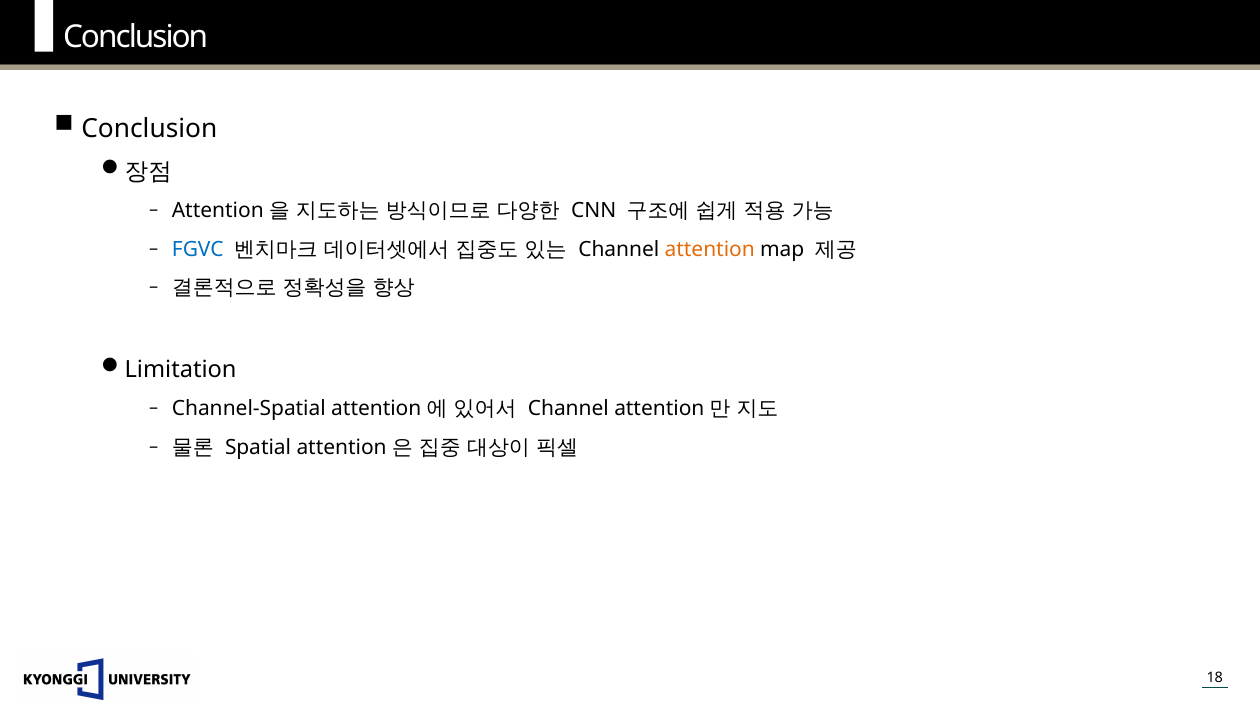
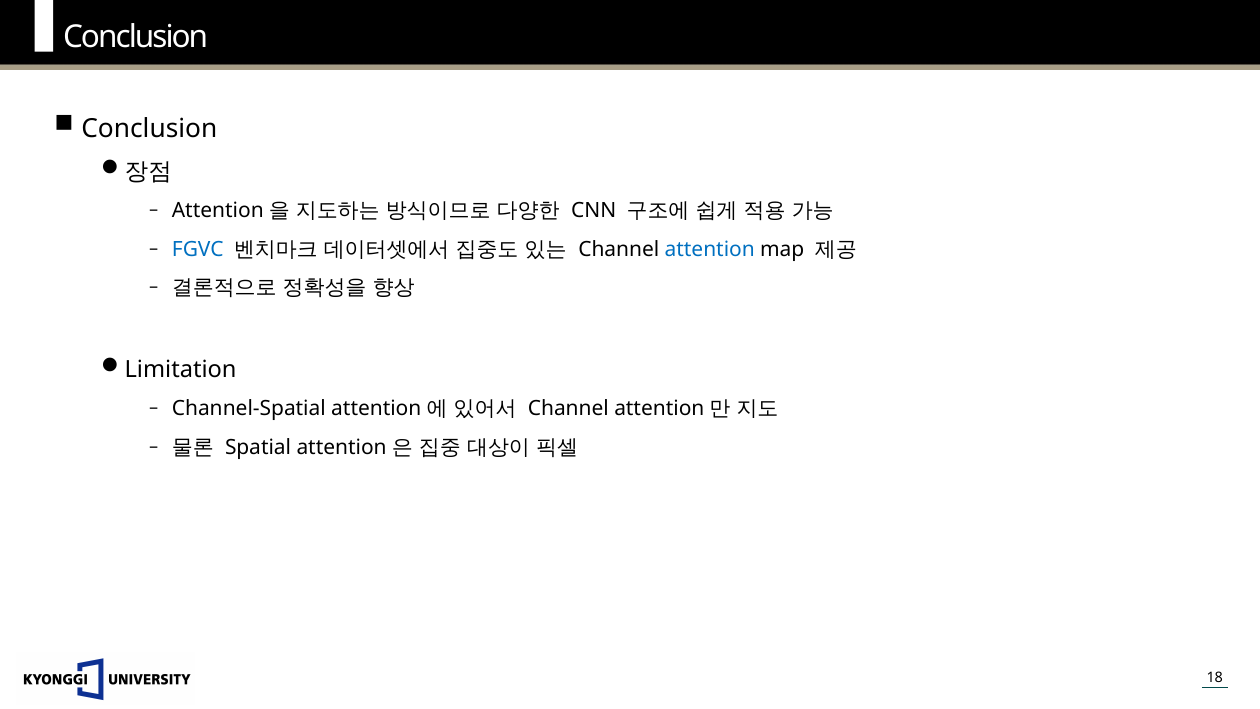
attention at (710, 249) colour: orange -> blue
